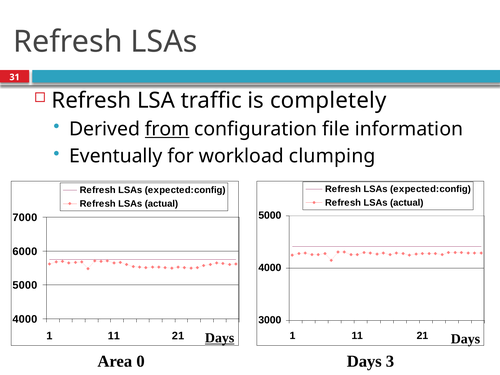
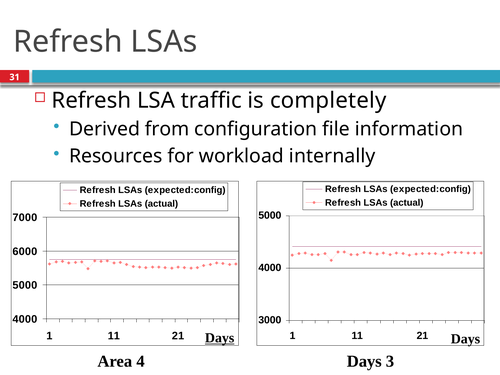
from underline: present -> none
Eventually: Eventually -> Resources
clumping: clumping -> internally
0: 0 -> 4
